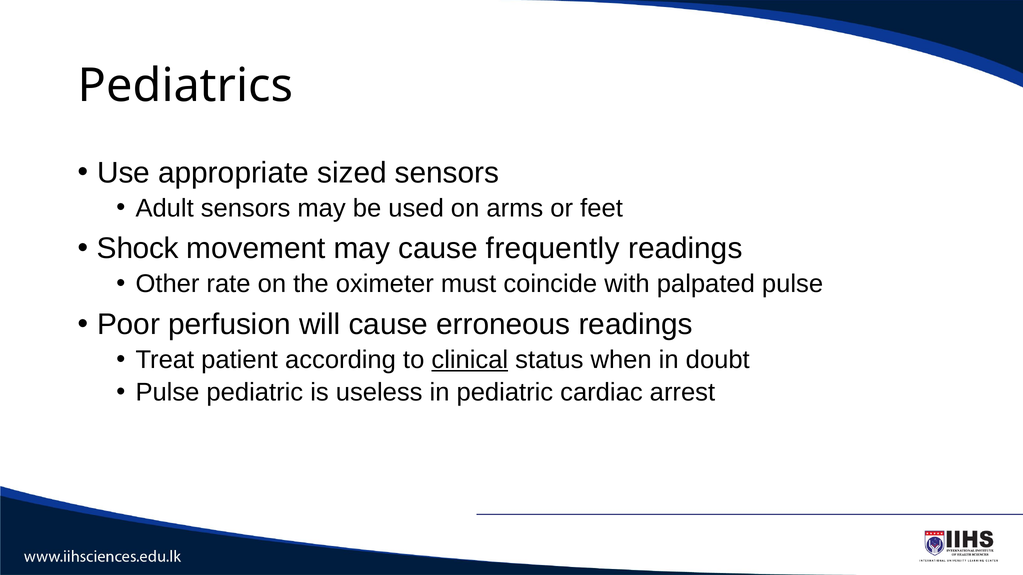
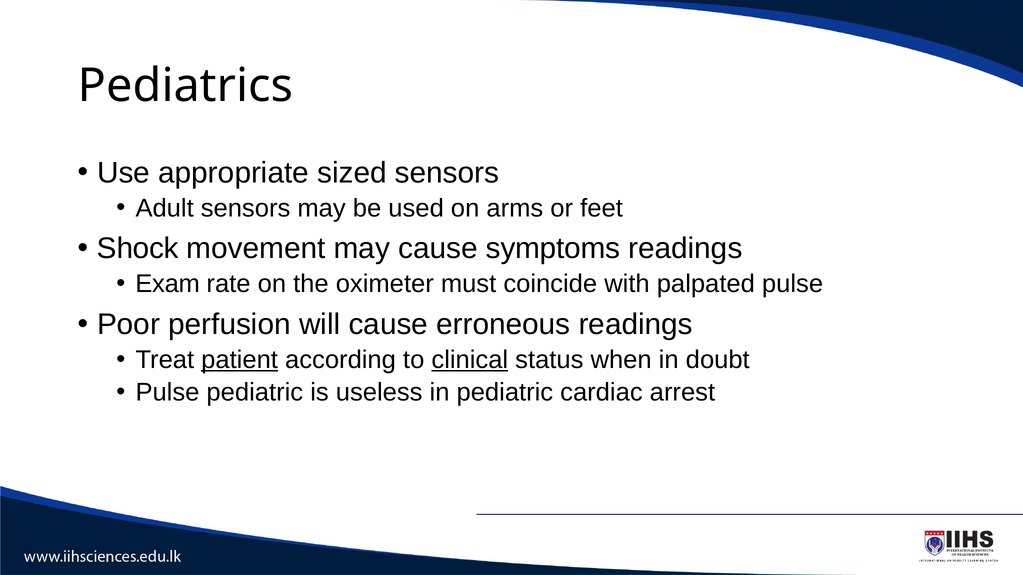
frequently: frequently -> symptoms
Other: Other -> Exam
patient underline: none -> present
